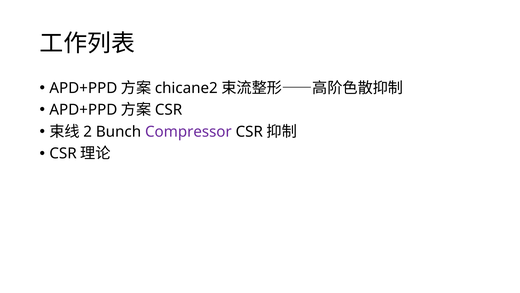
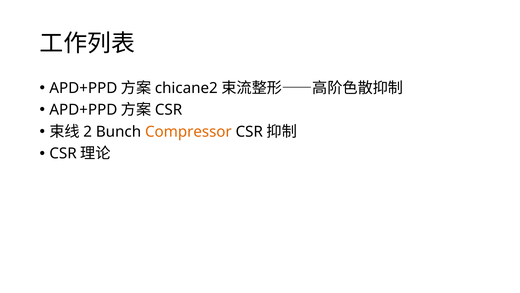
Compressor colour: purple -> orange
